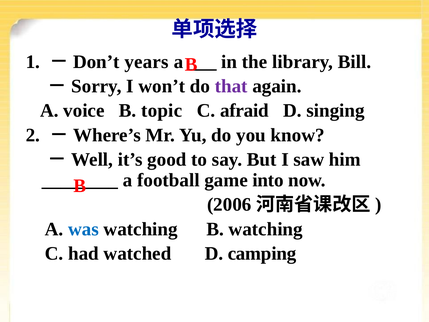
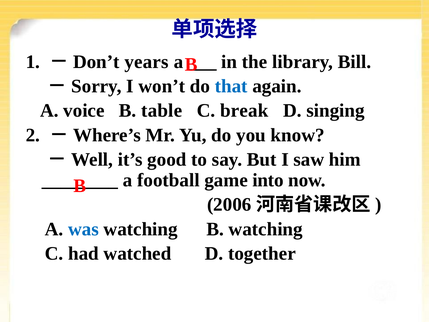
that colour: purple -> blue
topic: topic -> table
afraid: afraid -> break
camping: camping -> together
